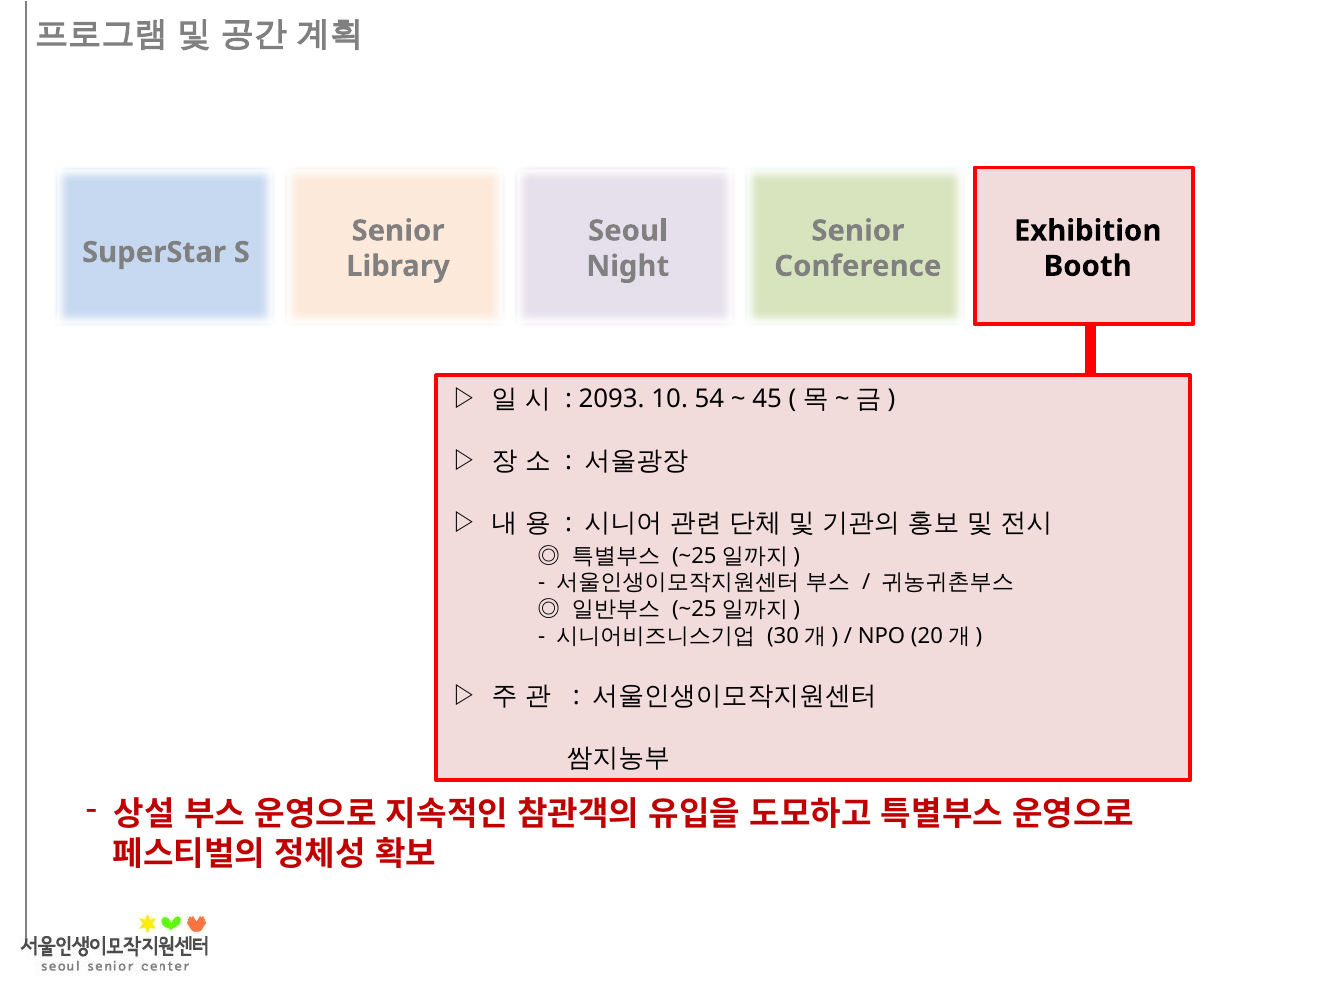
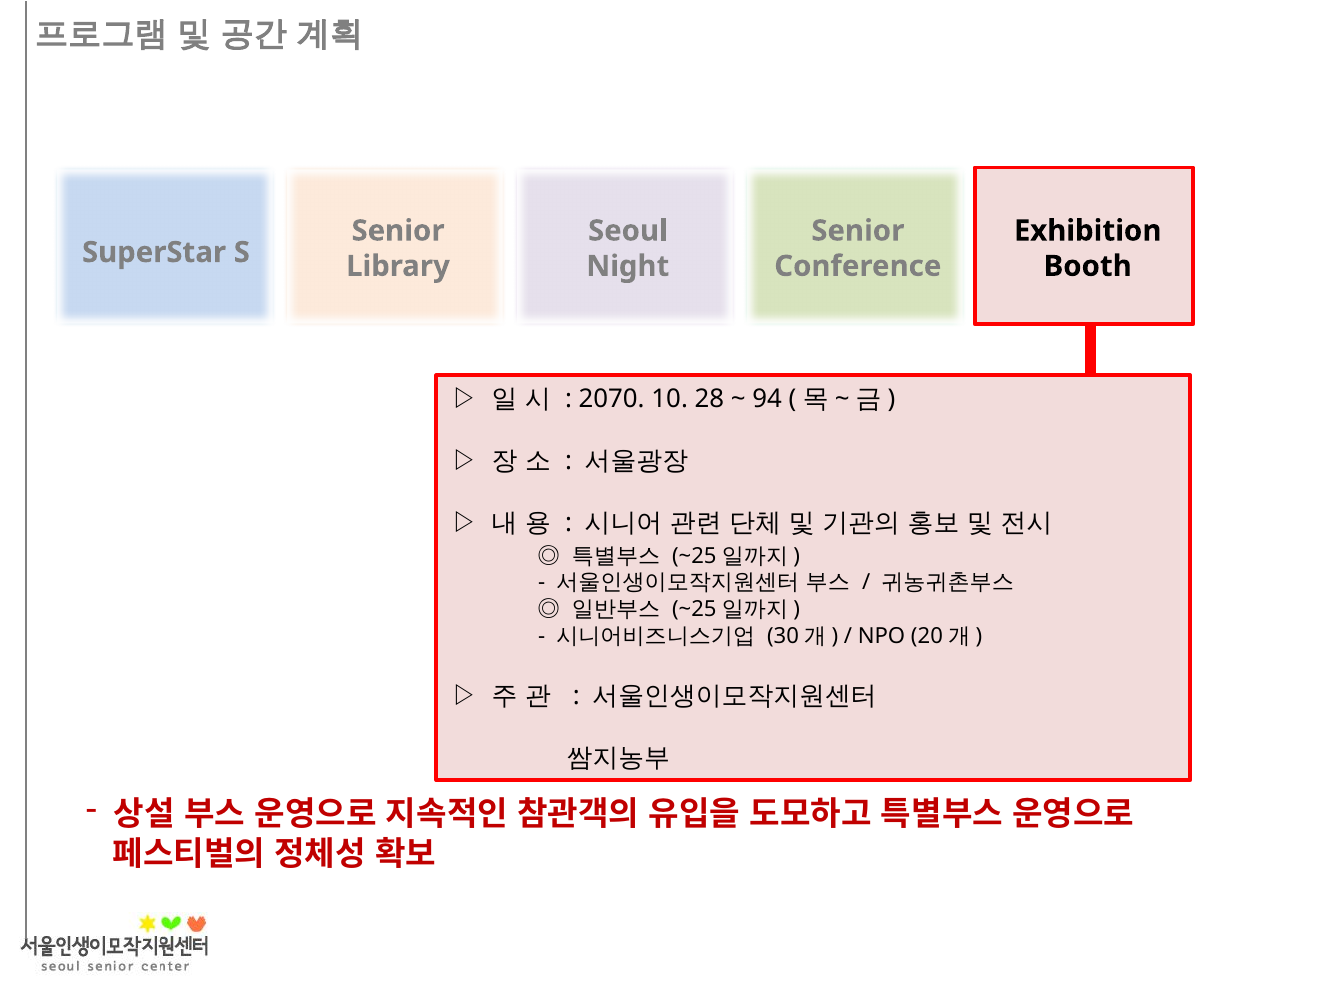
2093: 2093 -> 2070
54: 54 -> 28
45: 45 -> 94
